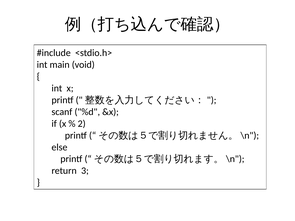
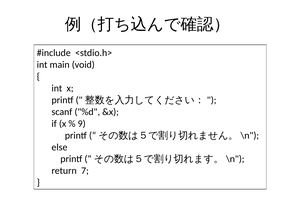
2: 2 -> 9
3: 3 -> 7
